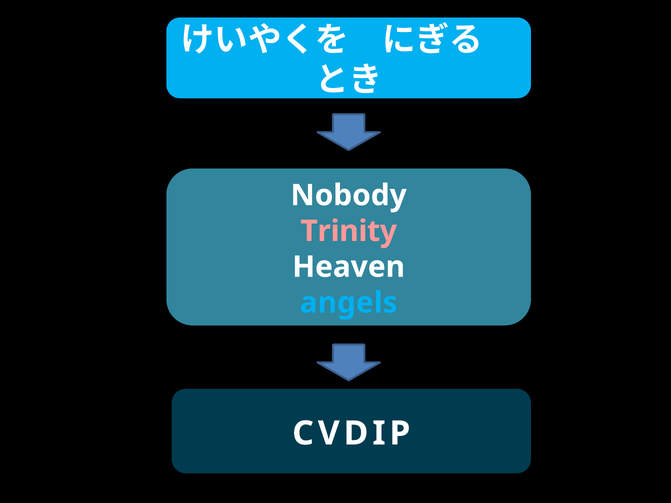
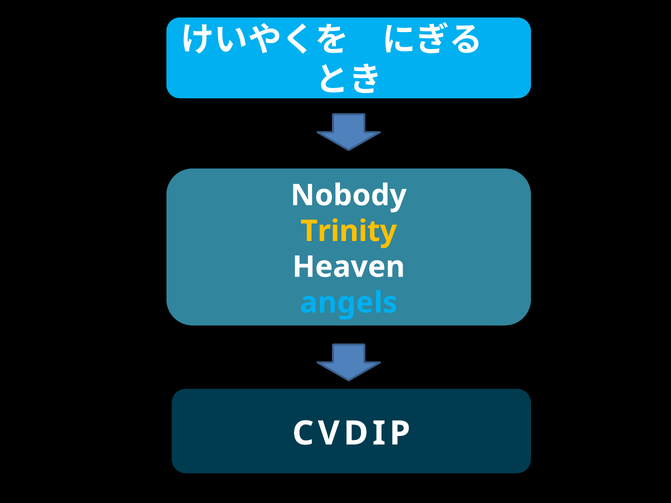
Trinity colour: pink -> yellow
